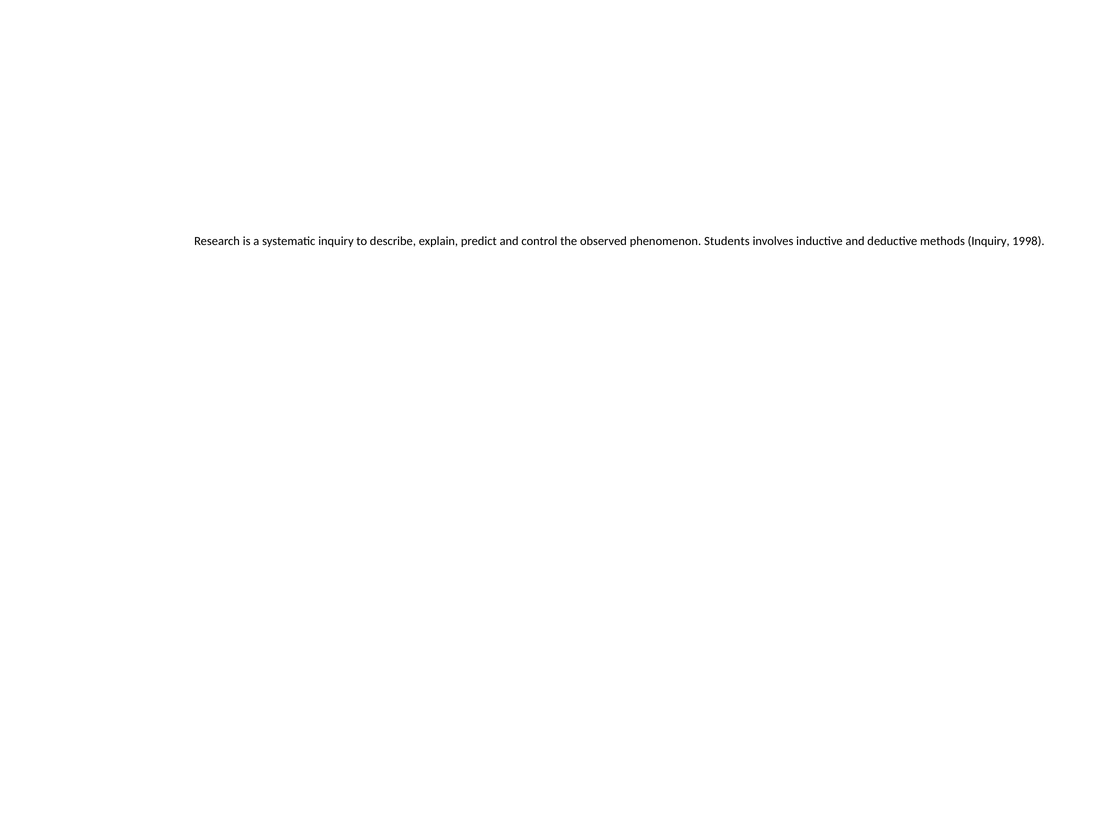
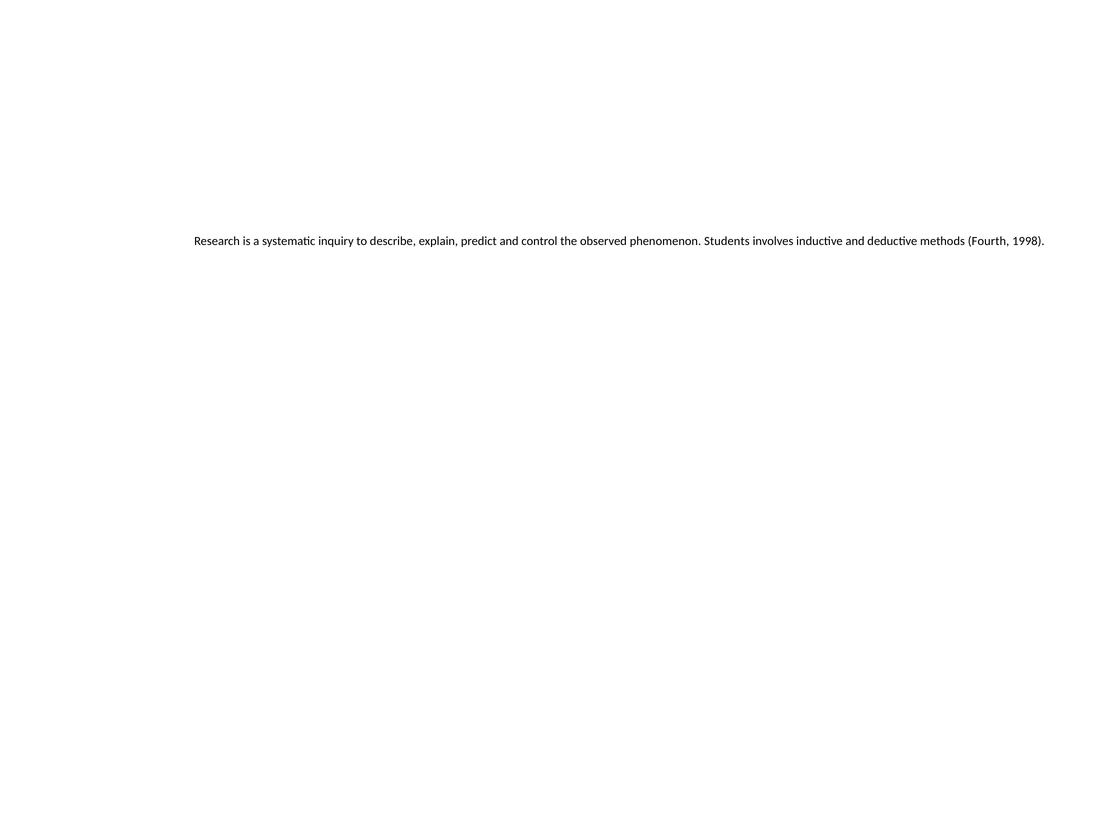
methods Inquiry: Inquiry -> Fourth
